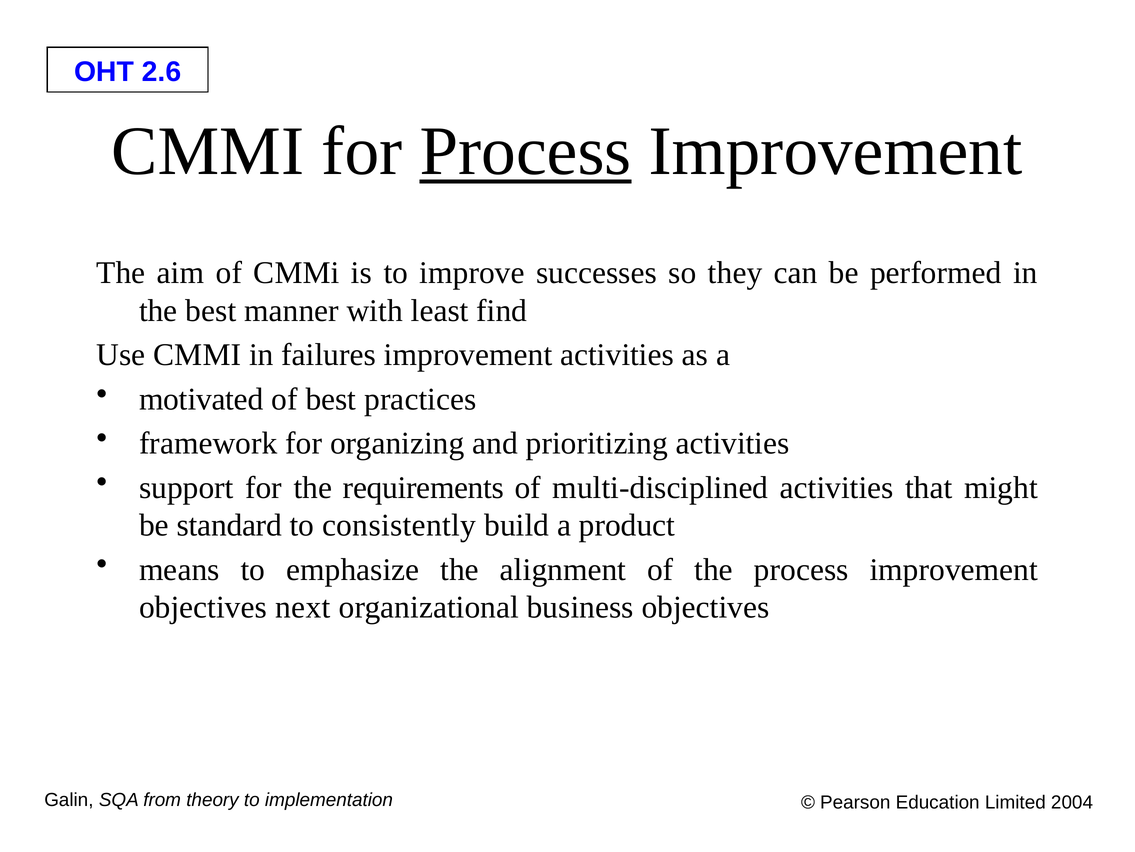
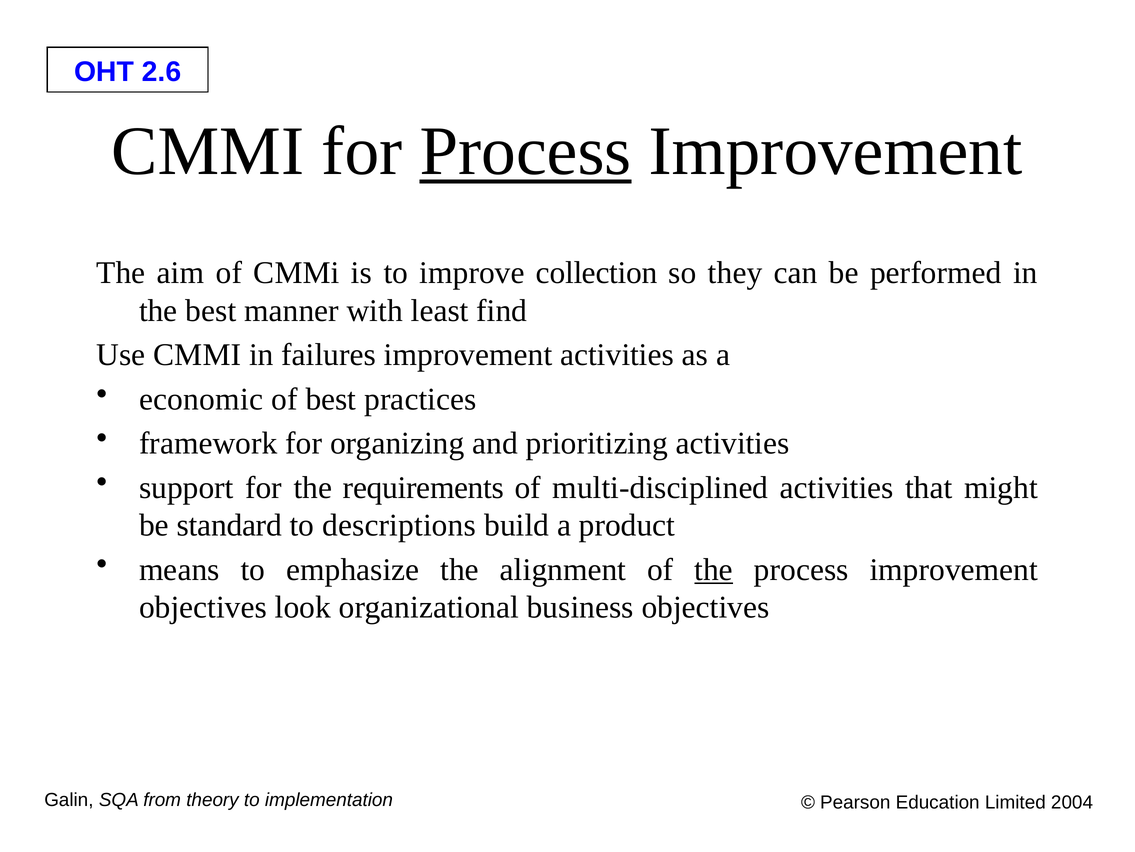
successes: successes -> collection
motivated: motivated -> economic
consistently: consistently -> descriptions
the at (714, 569) underline: none -> present
next: next -> look
